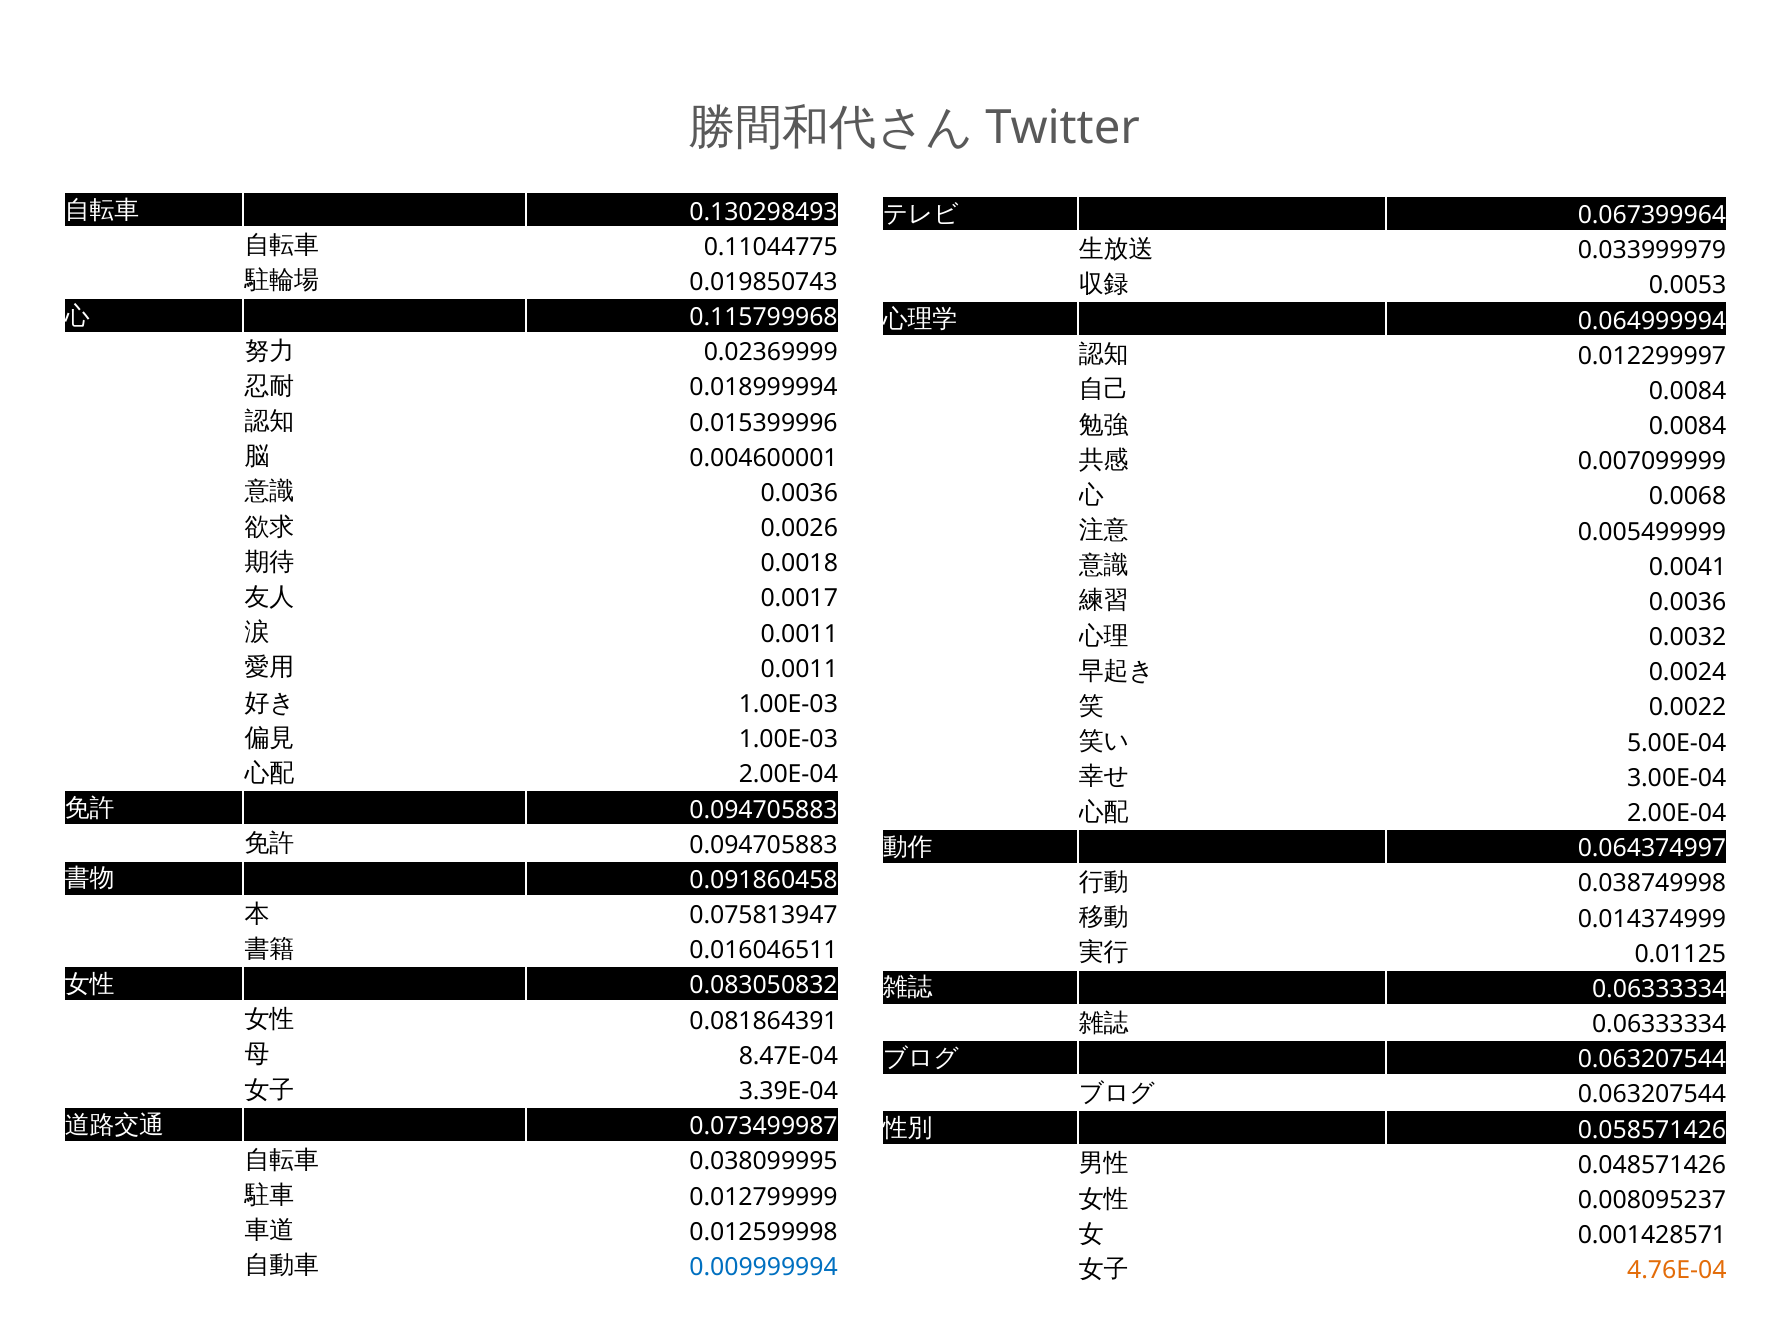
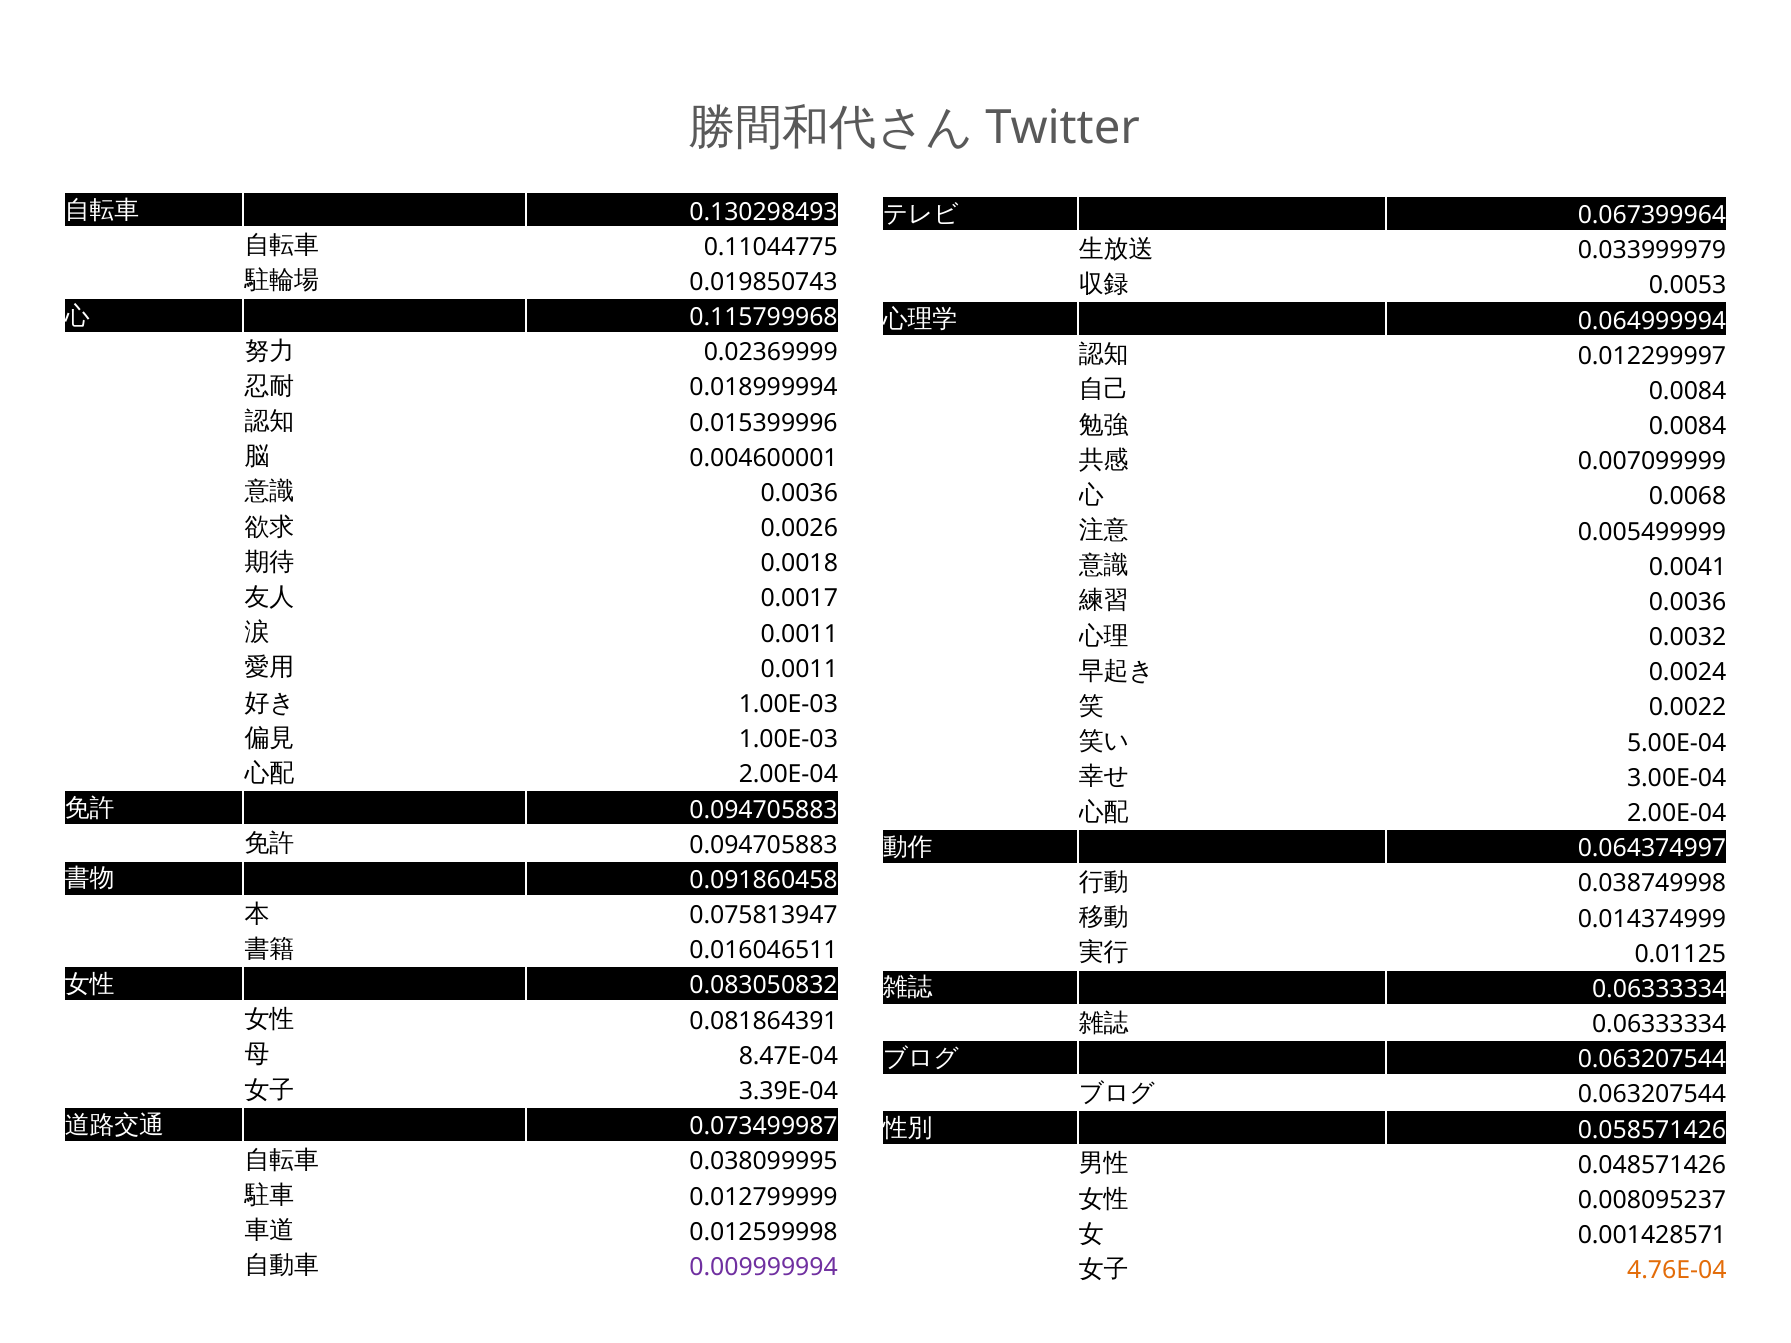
0.009999994 colour: blue -> purple
